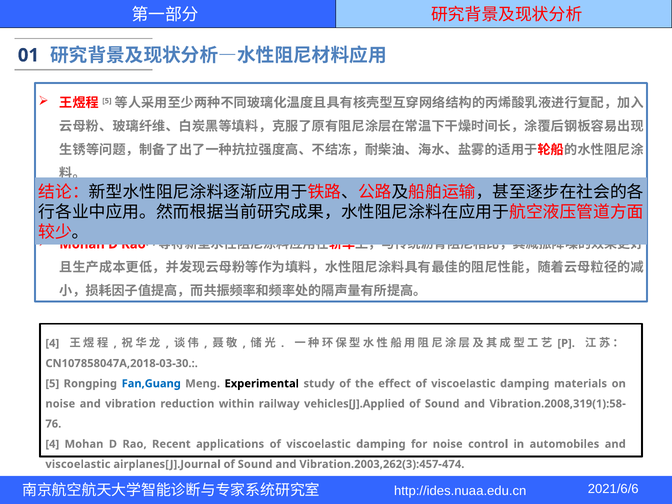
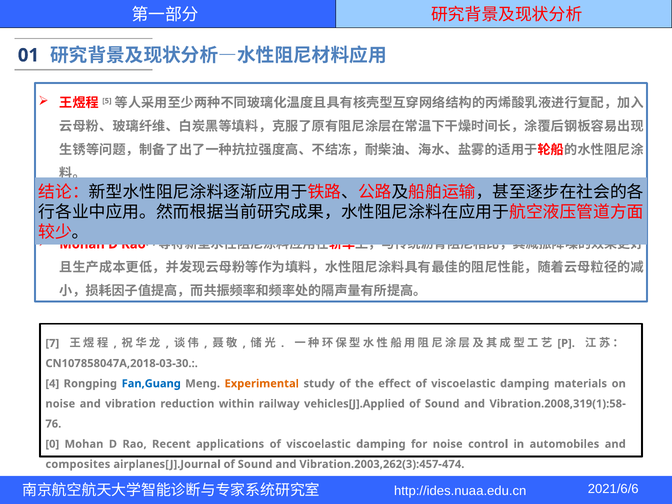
4 at (52, 343): 4 -> 7
5 at (52, 384): 5 -> 4
Experimental colour: black -> orange
4 at (52, 444): 4 -> 0
viscoelastic at (78, 464): viscoelastic -> composites
